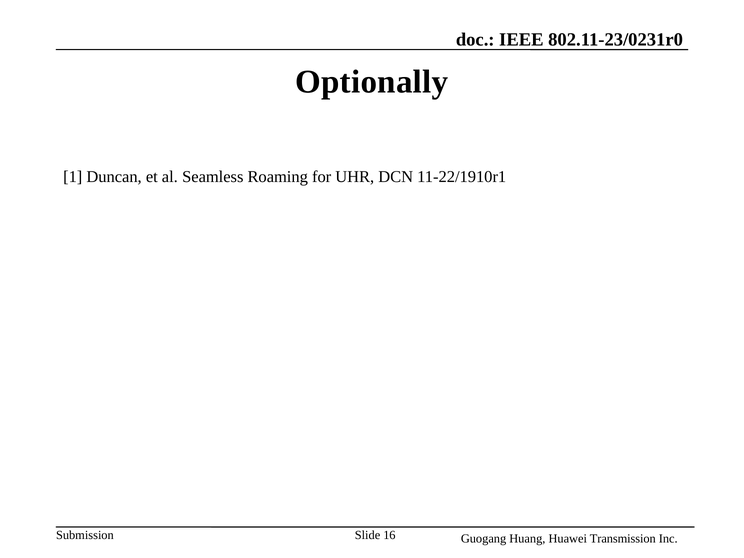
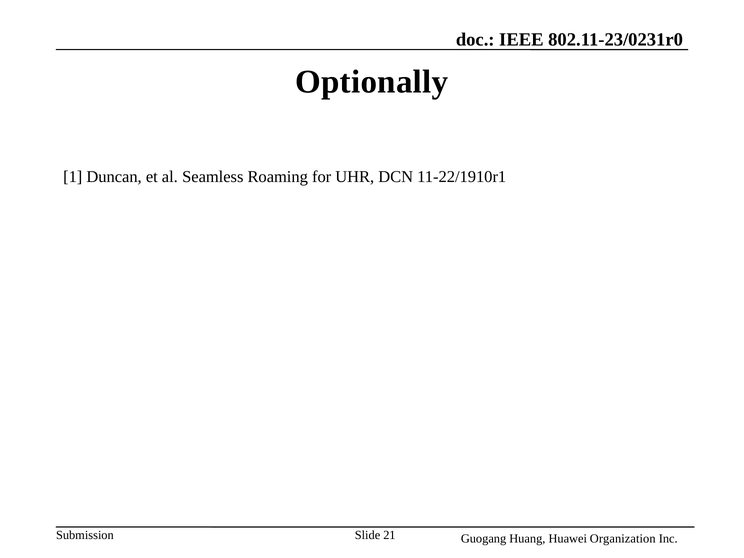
16: 16 -> 21
Transmission: Transmission -> Organization
